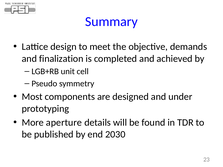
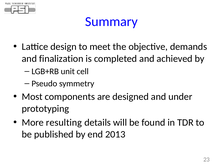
aperture: aperture -> resulting
2030: 2030 -> 2013
